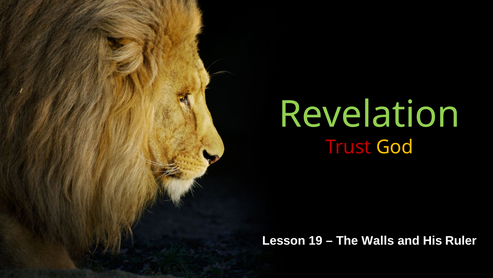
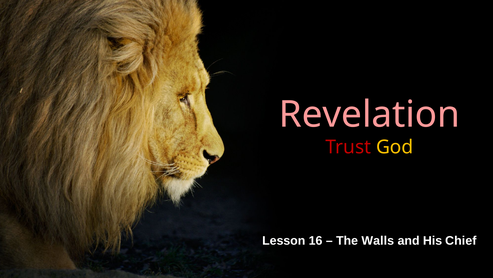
Revelation colour: light green -> pink
19: 19 -> 16
Ruler: Ruler -> Chief
